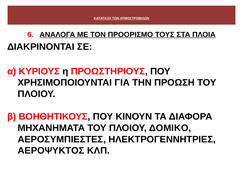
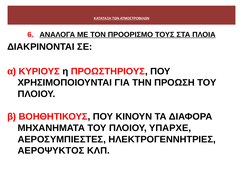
ΔΟΜΙΚΟ: ΔΟΜΙΚΟ -> ΥΠΑΡΧΕ
